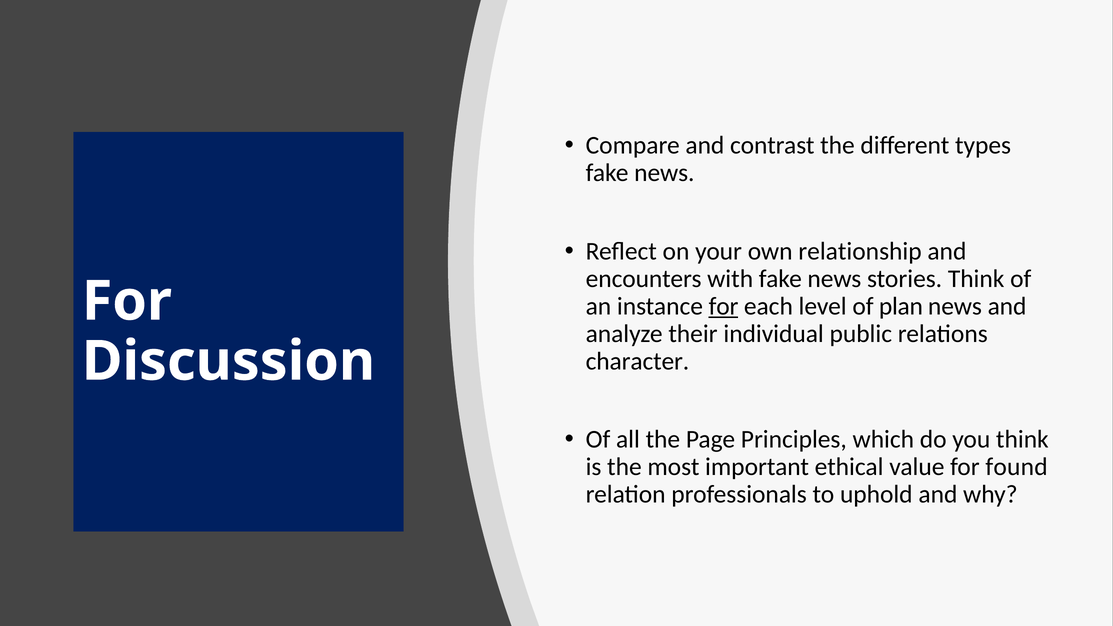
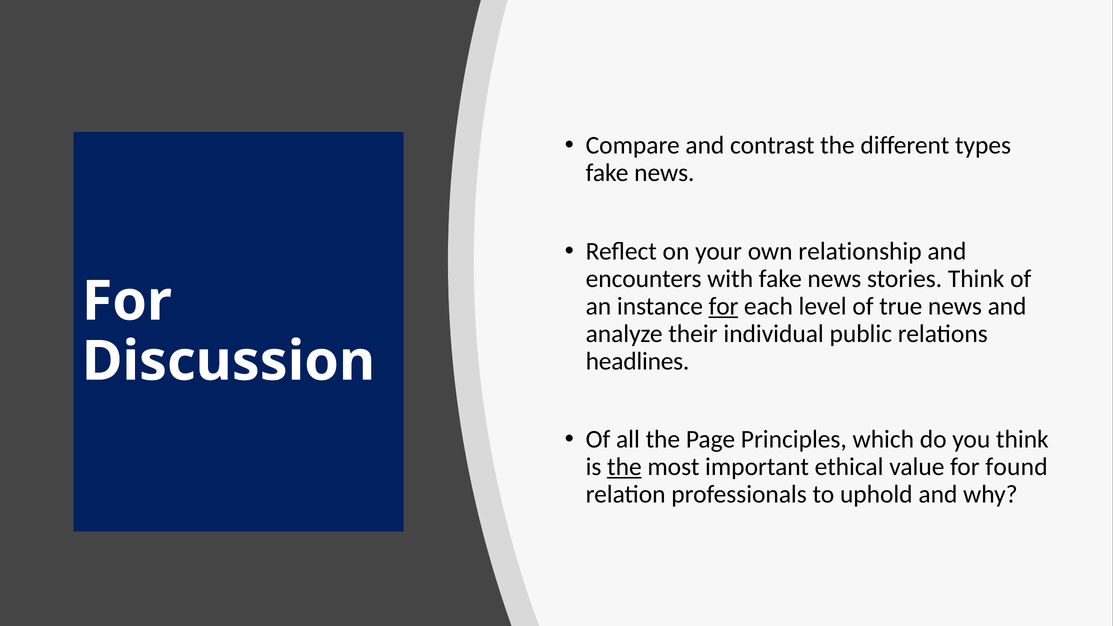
plan: plan -> true
character: character -> headlines
the at (624, 467) underline: none -> present
